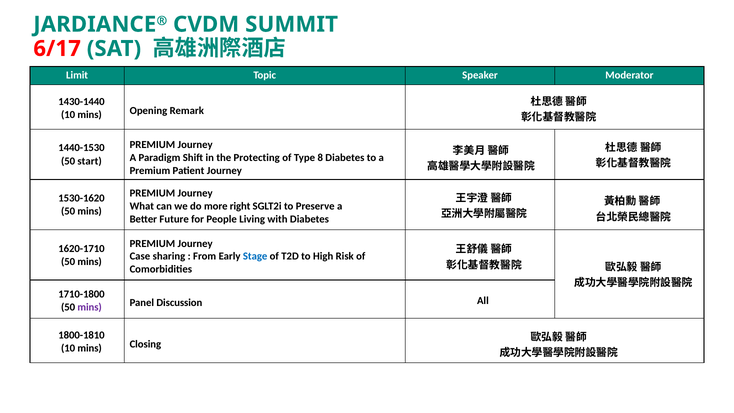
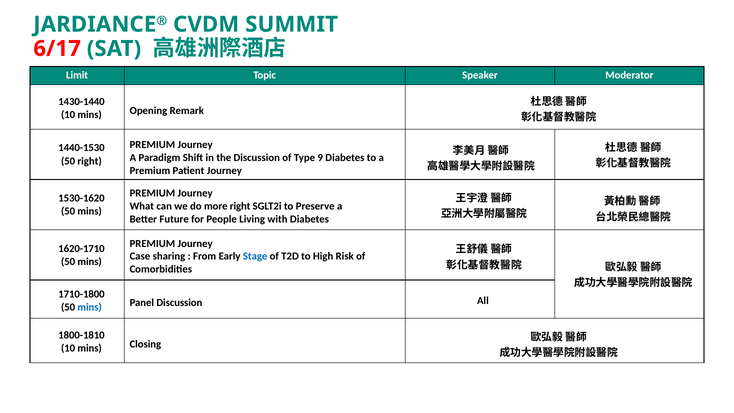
the Protecting: Protecting -> Discussion
8: 8 -> 9
50 start: start -> right
mins at (90, 307) colour: purple -> blue
